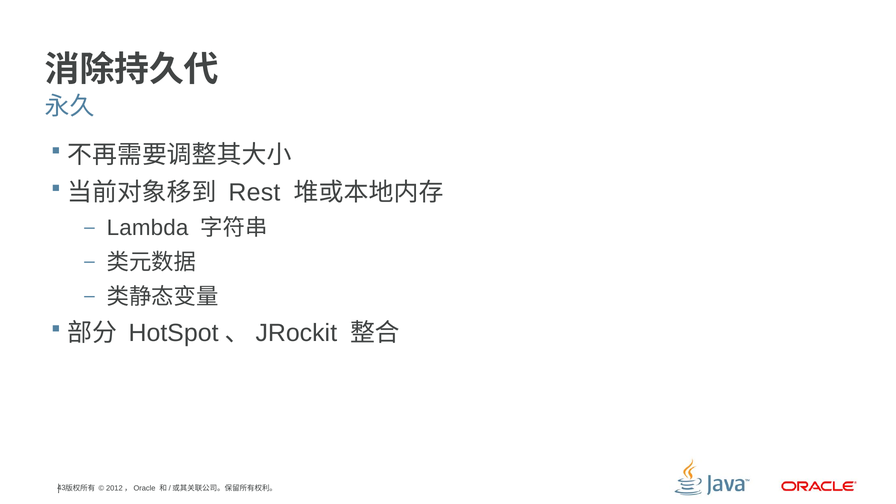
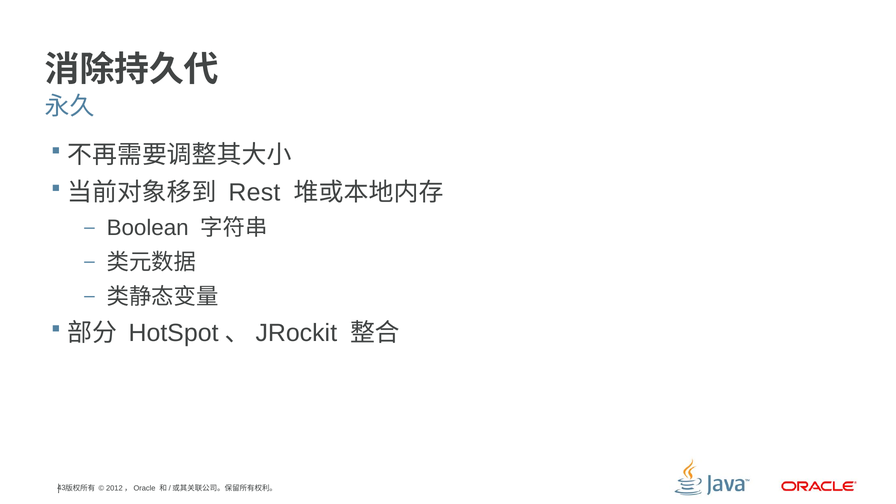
Lambda: Lambda -> Boolean
